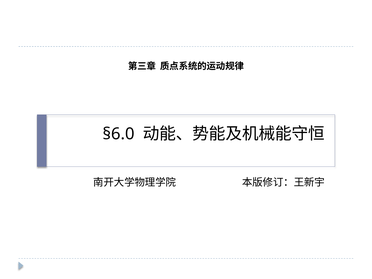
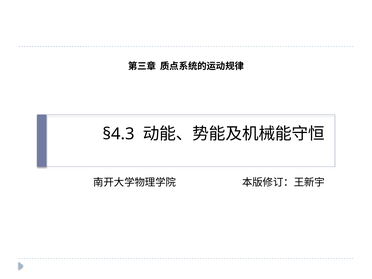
§6.0: §6.0 -> §4.3
